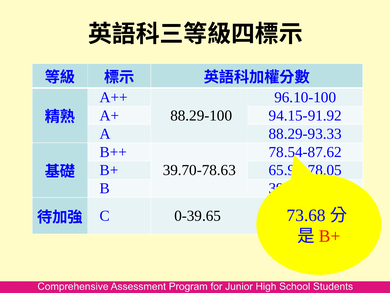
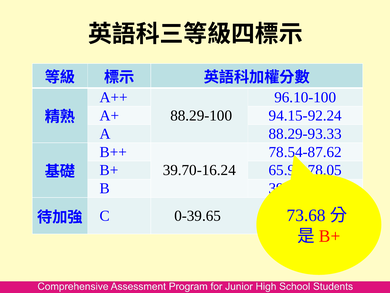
94.15-91.92: 94.15-91.92 -> 94.15-92.24
39.70-78.63: 39.70-78.63 -> 39.70-16.24
